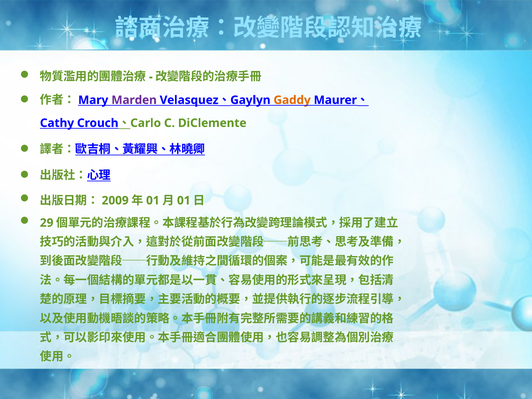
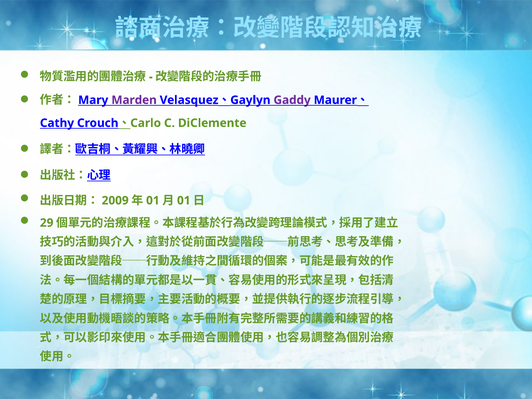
Gaddy colour: orange -> purple
